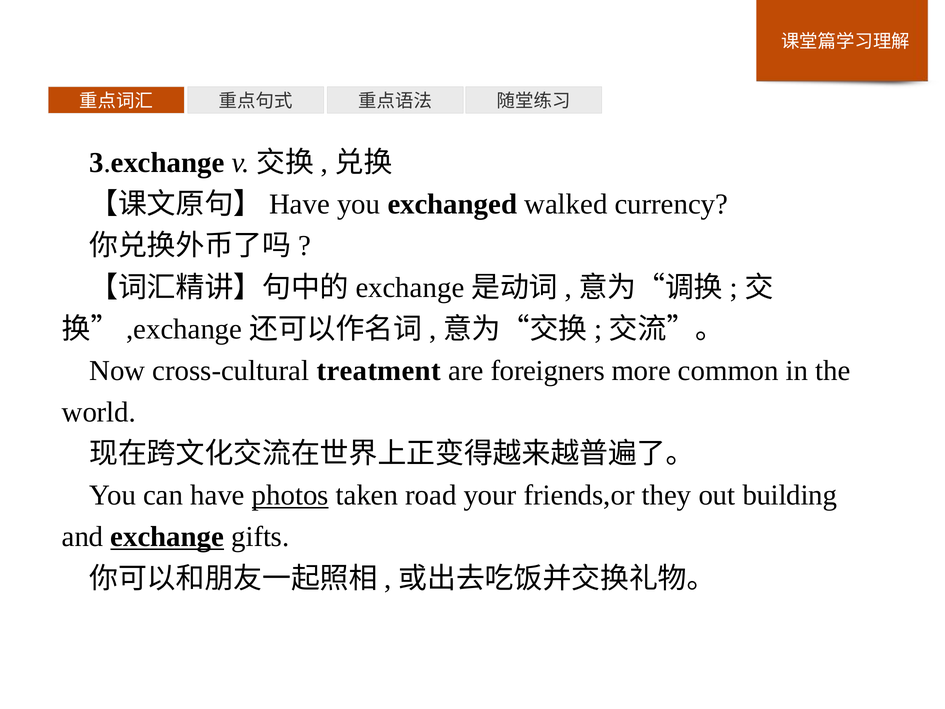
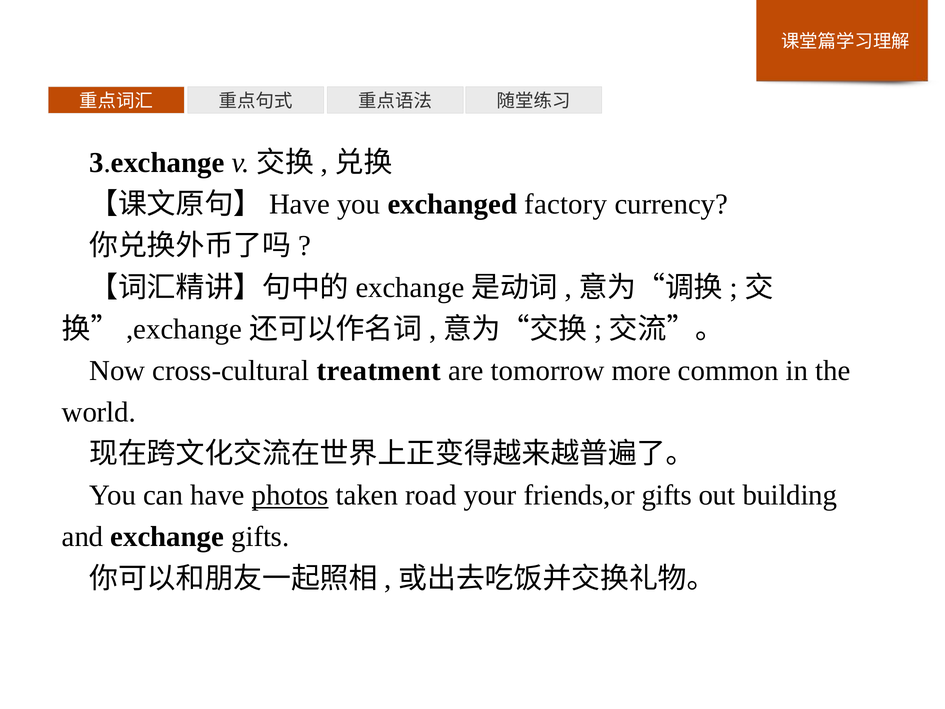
walked: walked -> factory
foreigners: foreigners -> tomorrow
friends,or they: they -> gifts
exchange underline: present -> none
